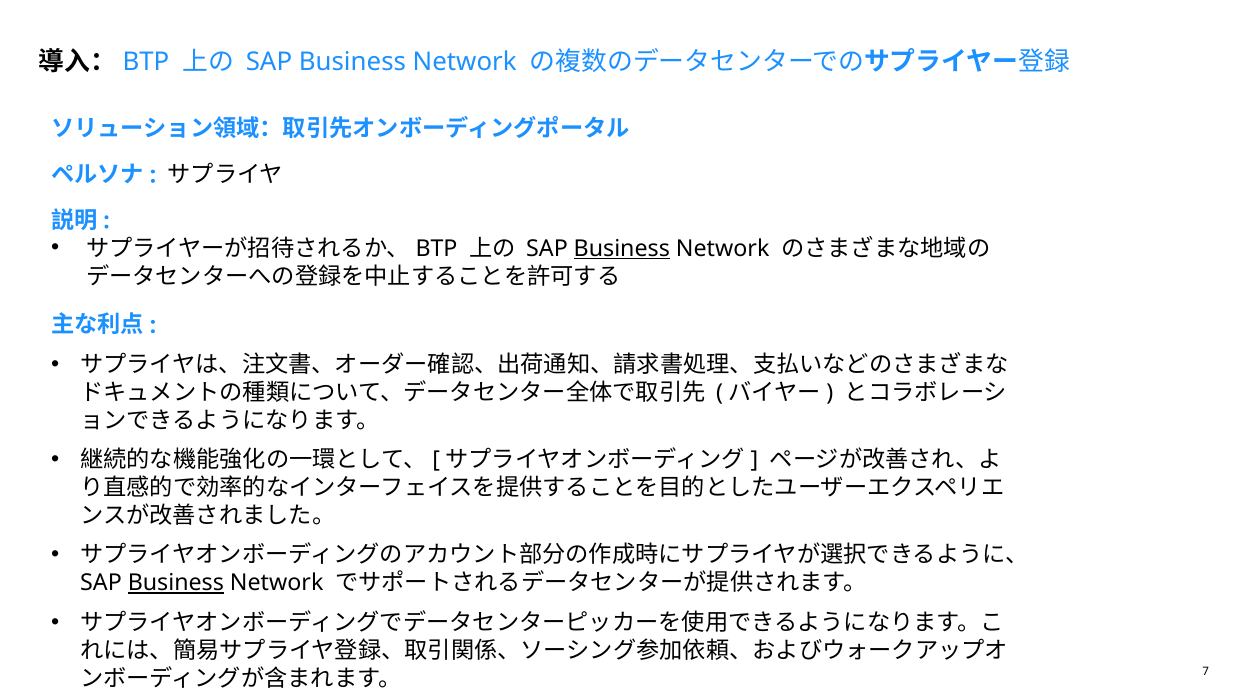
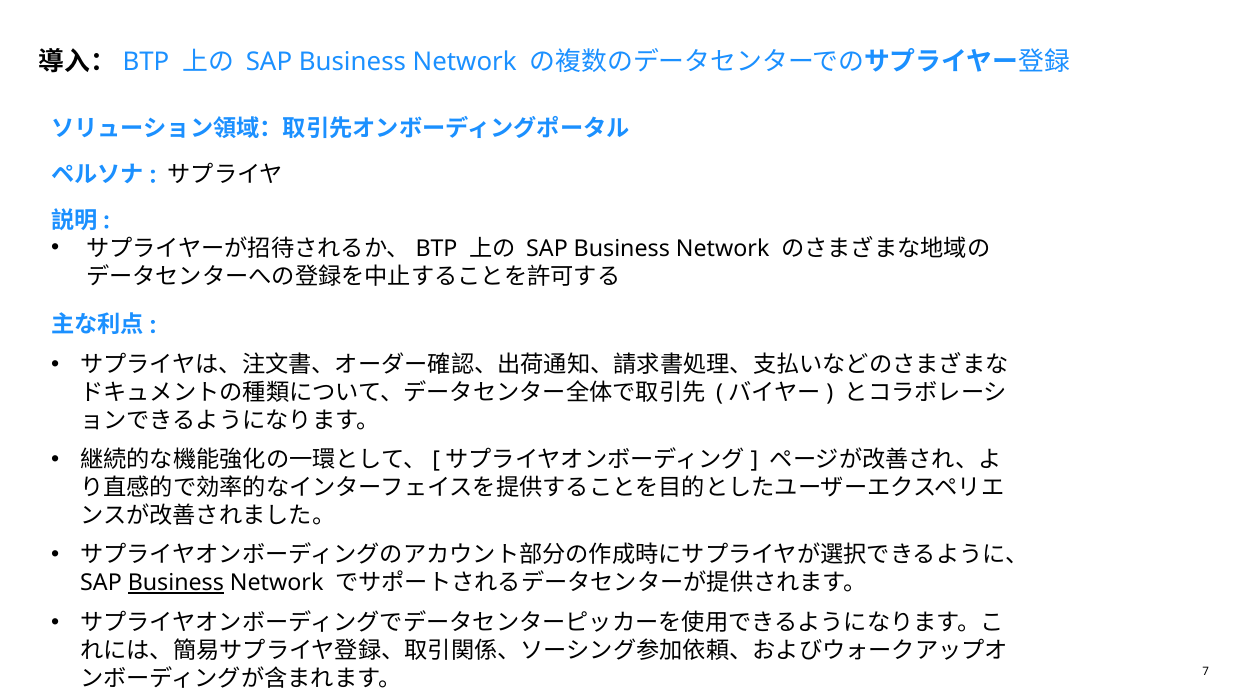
Business at (622, 248) underline: present -> none
